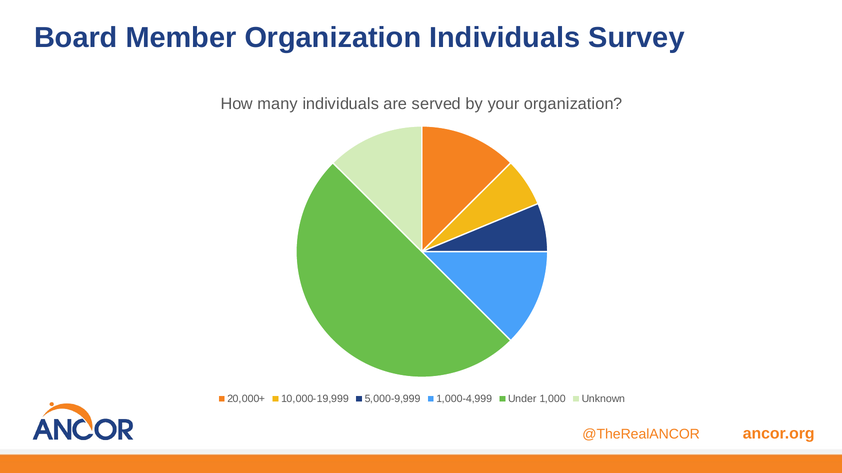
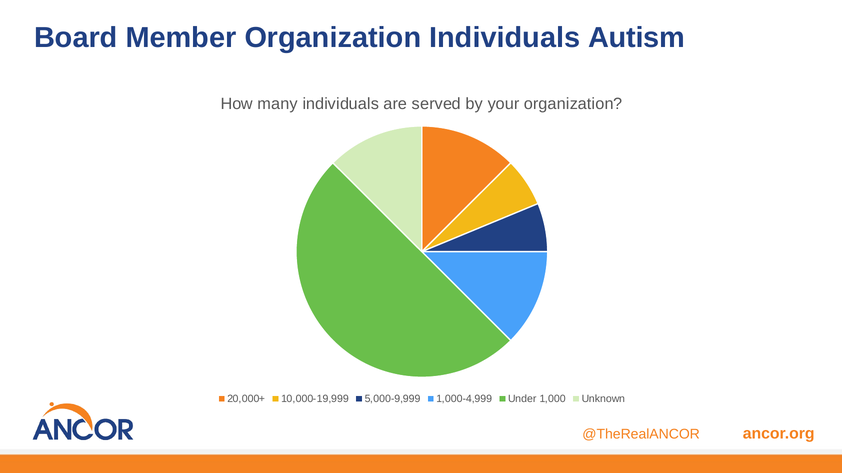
Survey: Survey -> Autism
